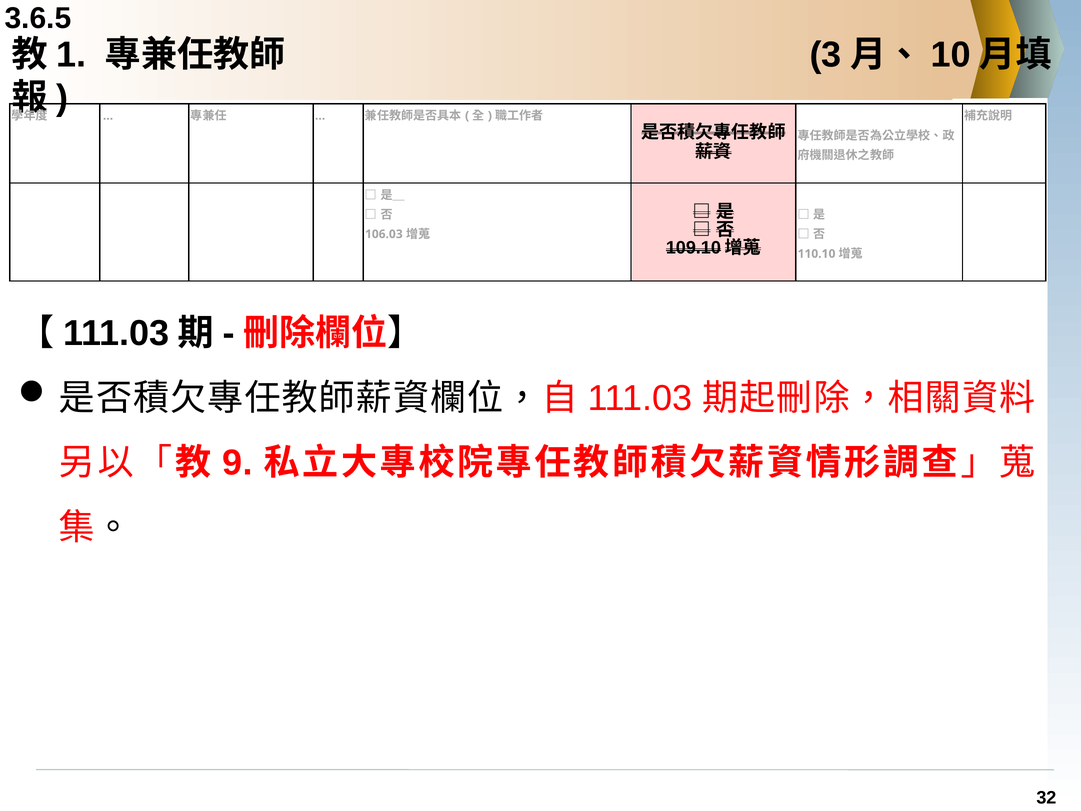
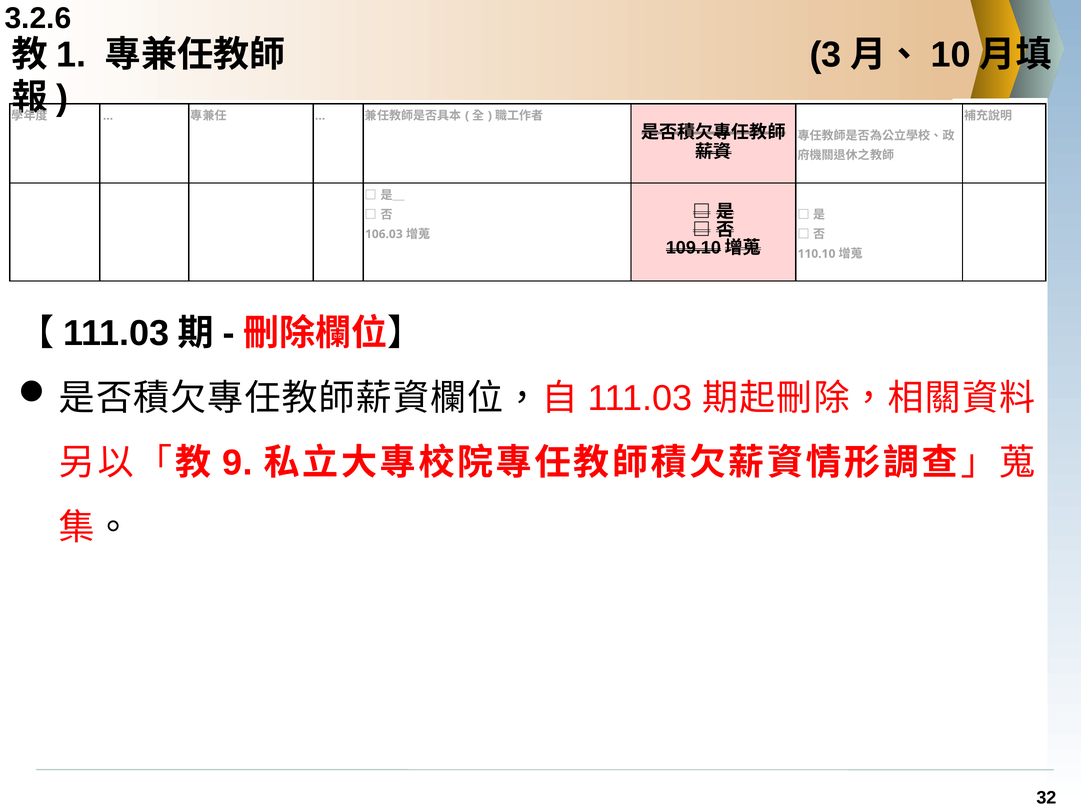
3.6.5: 3.6.5 -> 3.2.6
